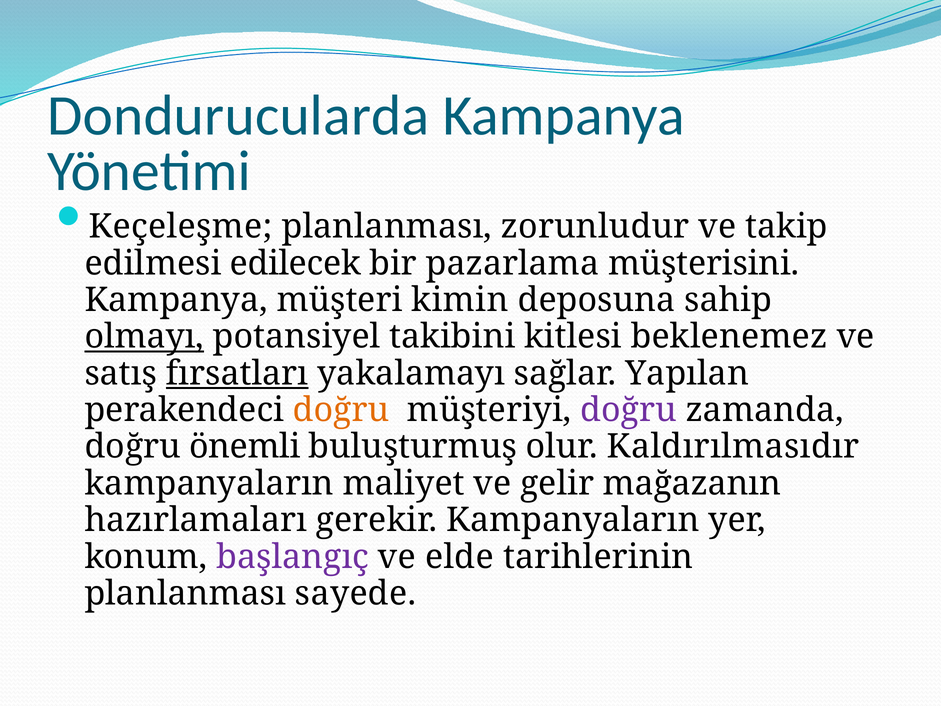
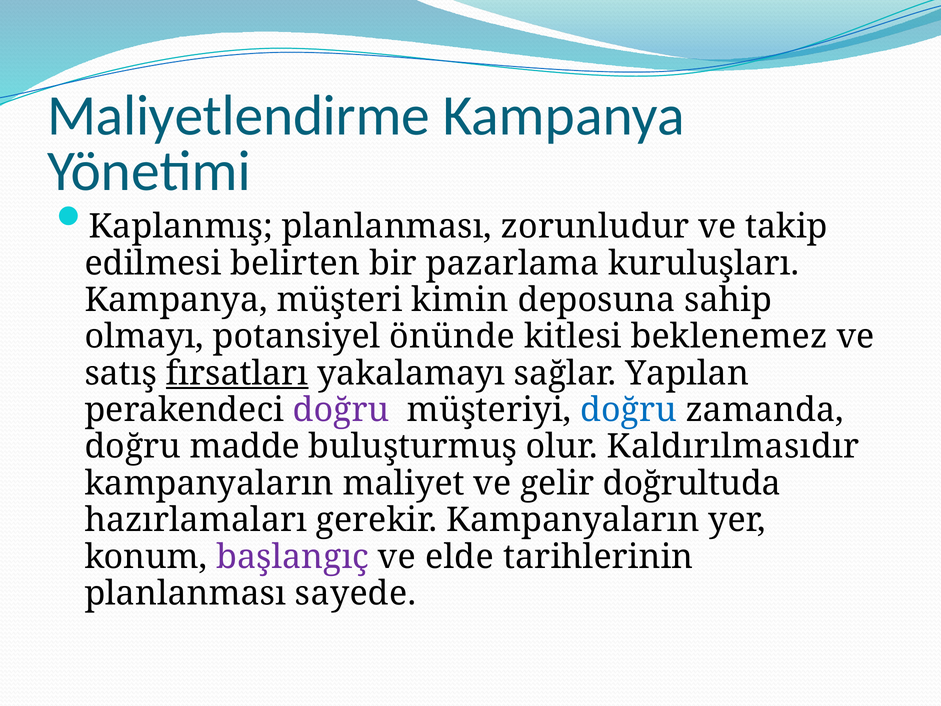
Dondurucularda: Dondurucularda -> Maliyetlendirme
Keçeleşme: Keçeleşme -> Kaplanmış
edilecek: edilecek -> belirten
müşterisini: müşterisini -> kuruluşları
olmayı underline: present -> none
takibini: takibini -> önünde
doğru at (341, 410) colour: orange -> purple
doğru at (628, 410) colour: purple -> blue
önemli: önemli -> madde
mağazanın: mağazanın -> doğrultuda
